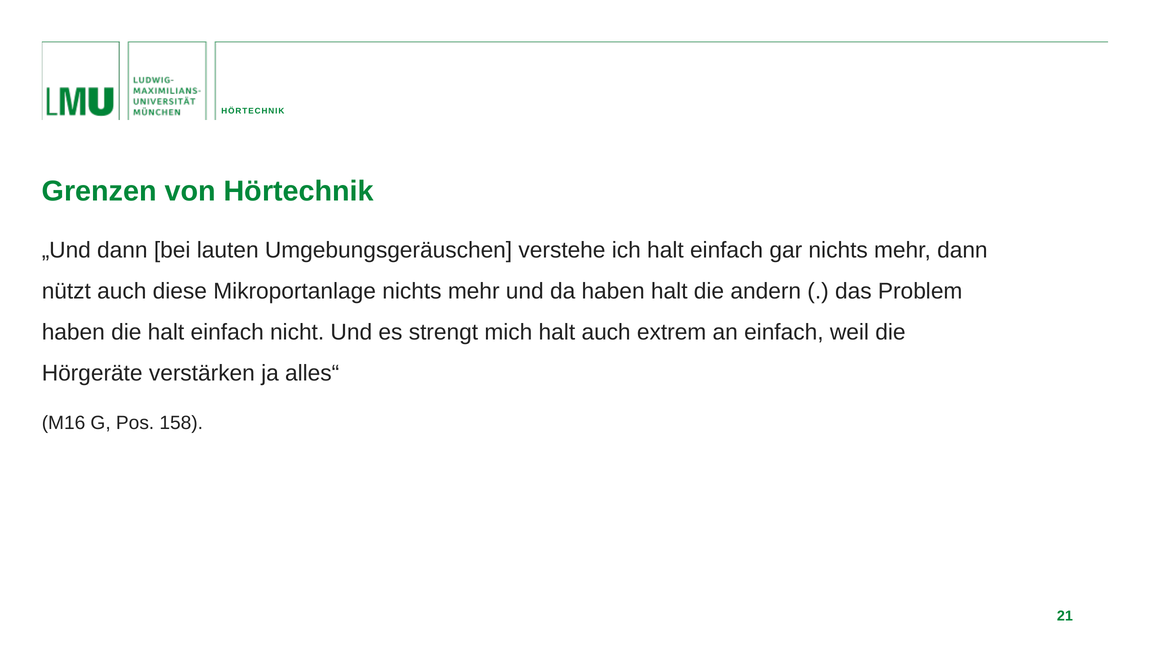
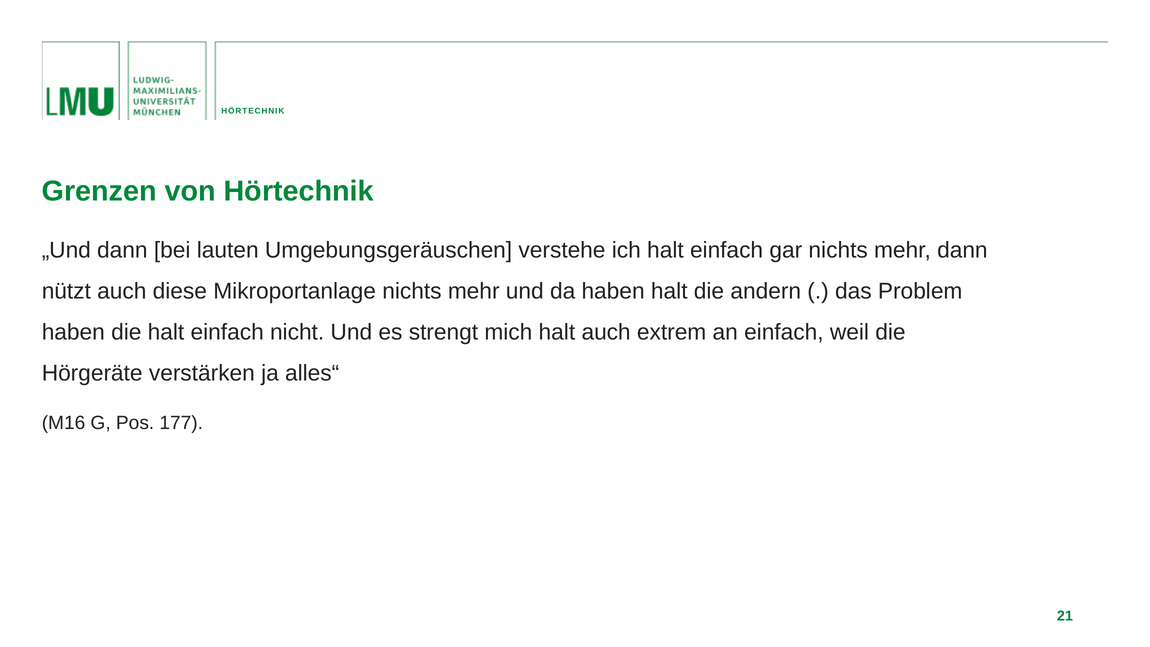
158: 158 -> 177
